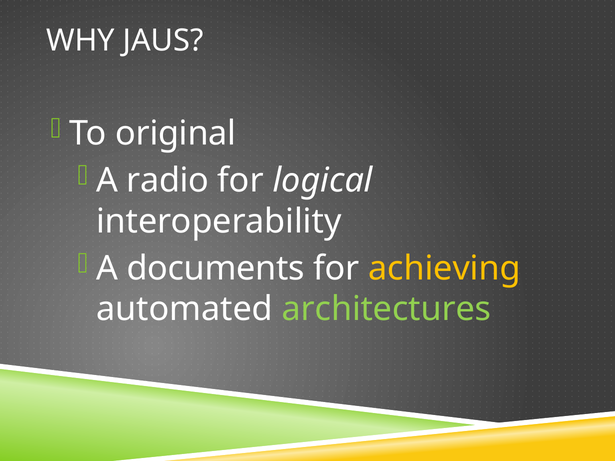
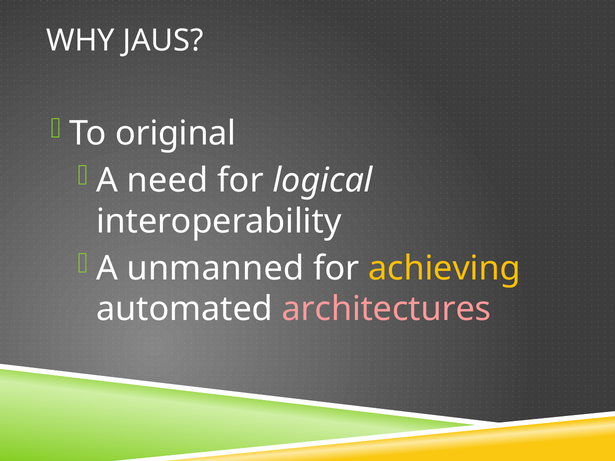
radio: radio -> need
documents: documents -> unmanned
architectures colour: light green -> pink
